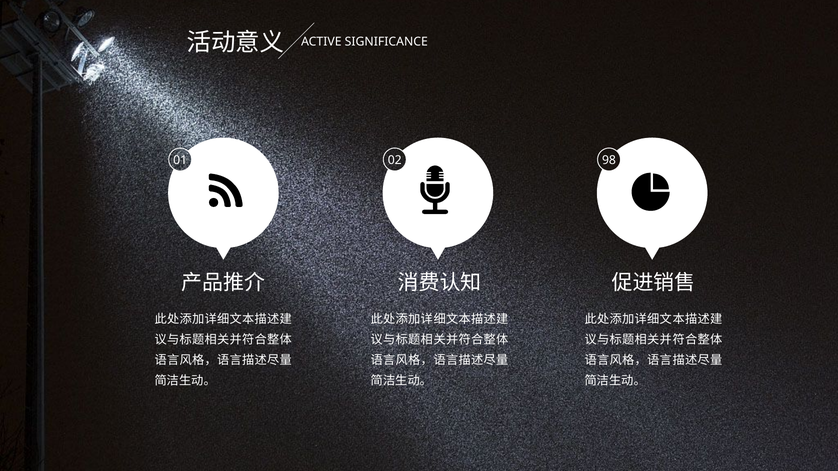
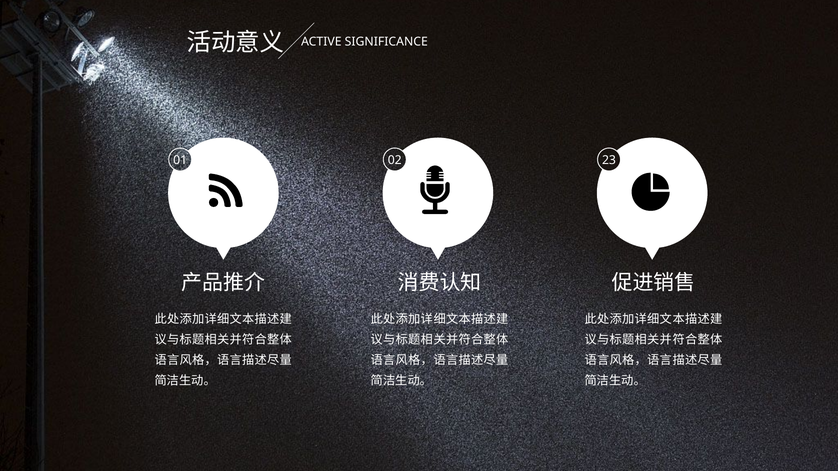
98: 98 -> 23
